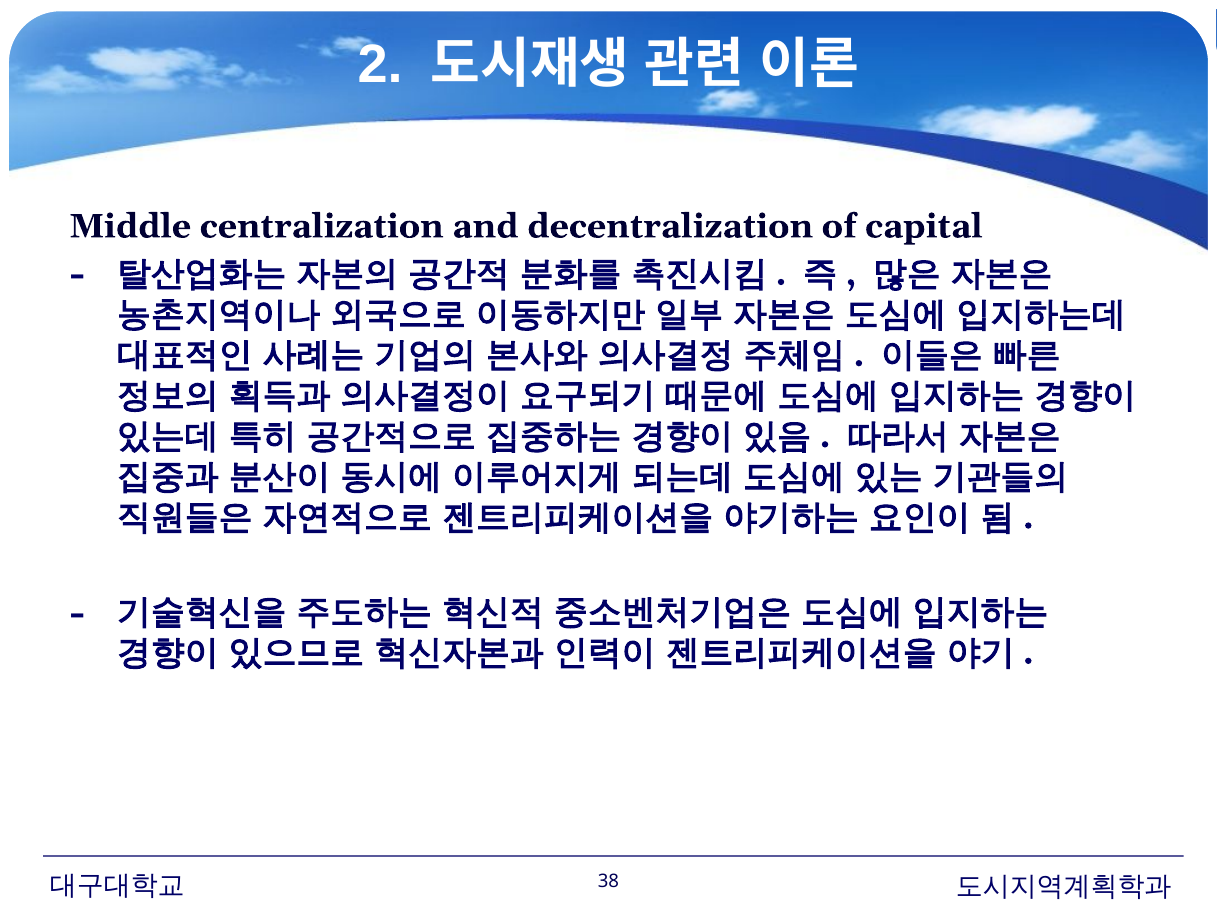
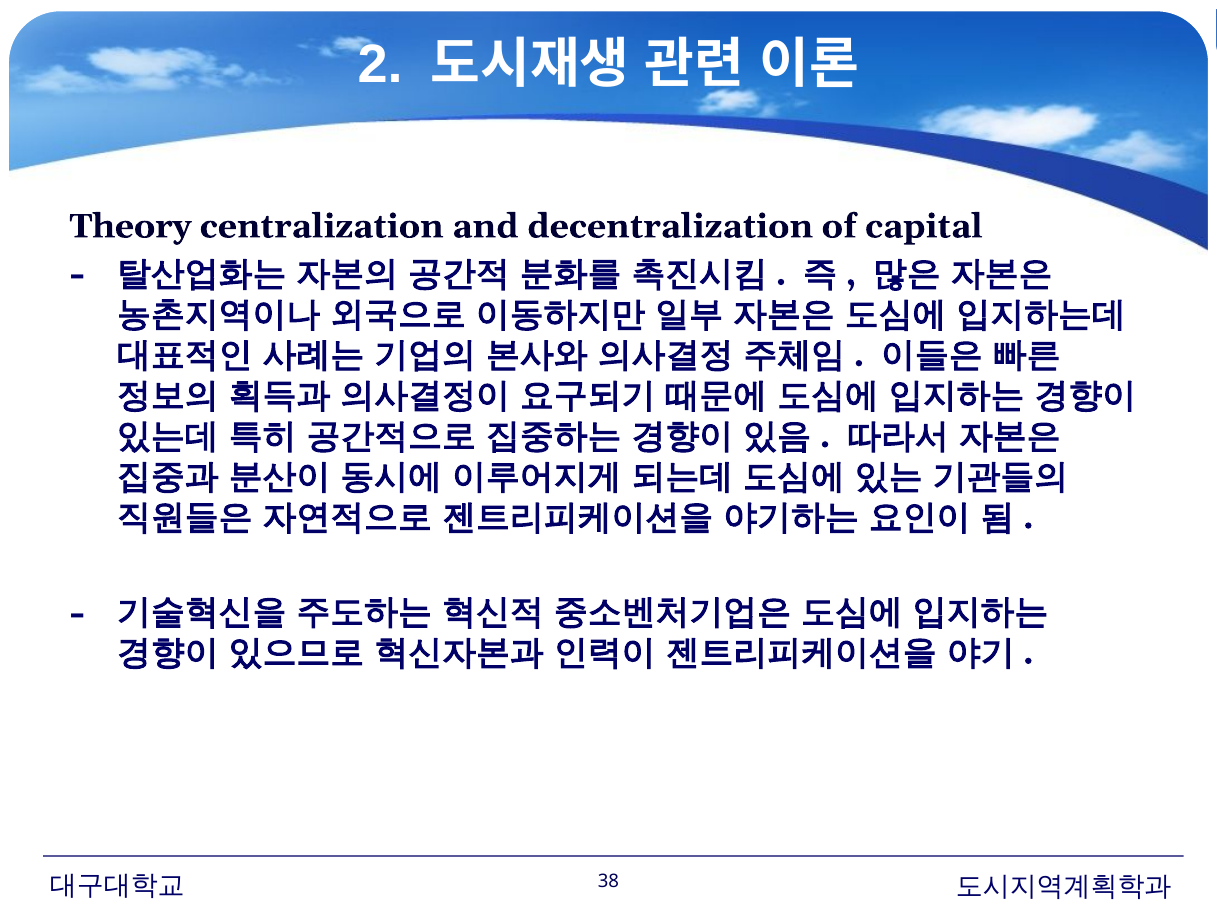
Middle: Middle -> Theory
